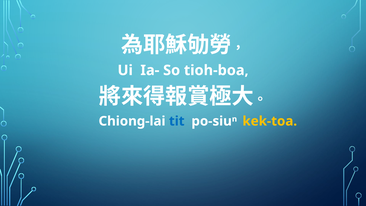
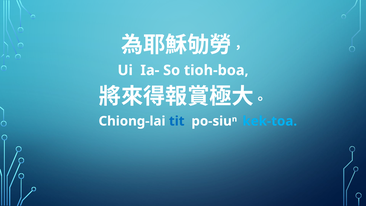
kek-toa colour: yellow -> light blue
